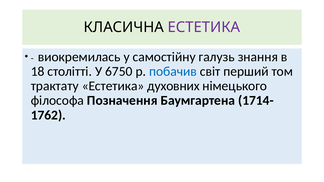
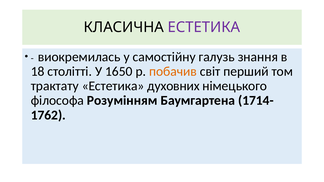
6750: 6750 -> 1650
побачив colour: blue -> orange
Позначення: Позначення -> Розумінням
